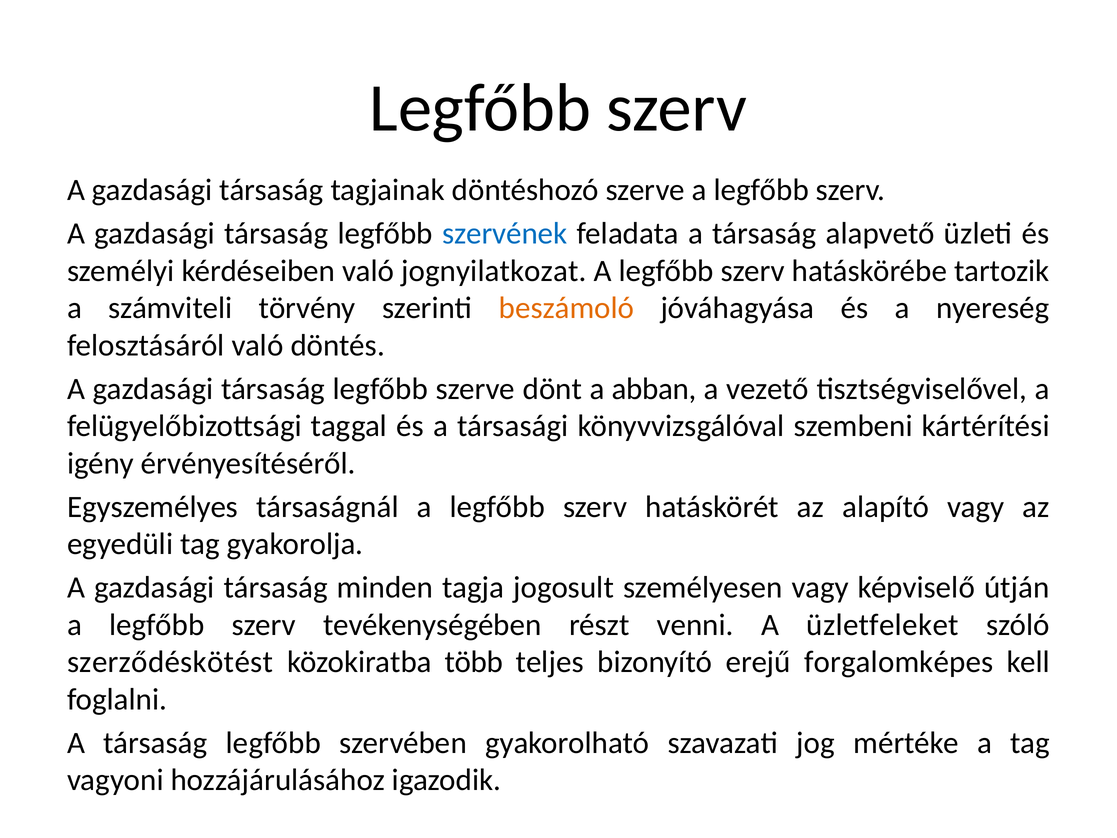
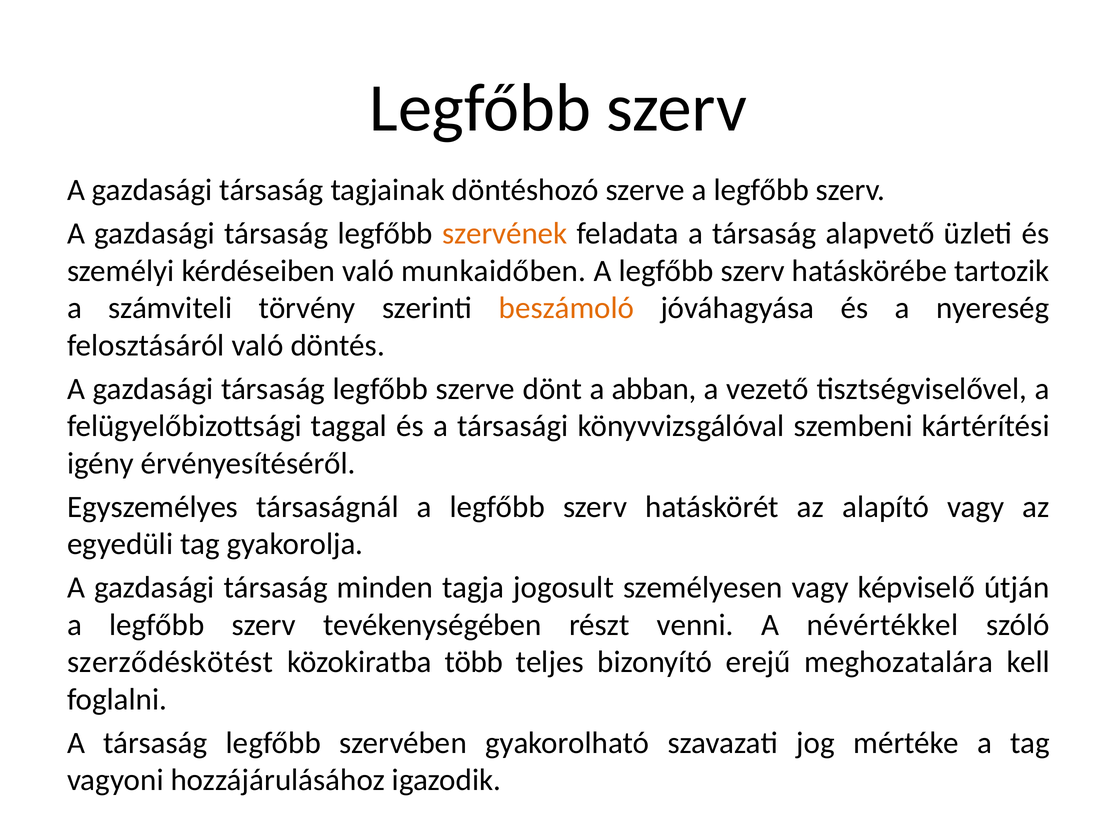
szervének colour: blue -> orange
jognyilatkozat: jognyilatkozat -> munkaidőben
üzletfeleket: üzletfeleket -> névértékkel
forgalomképes: forgalomképes -> meghozatalára
